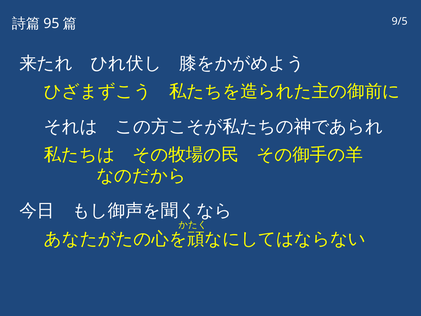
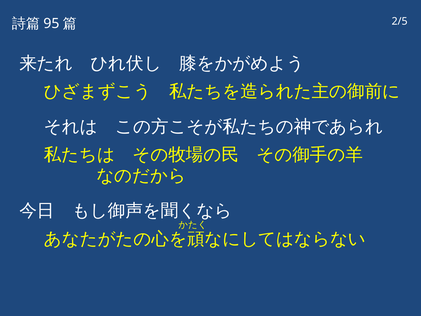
9/5: 9/5 -> 2/5
